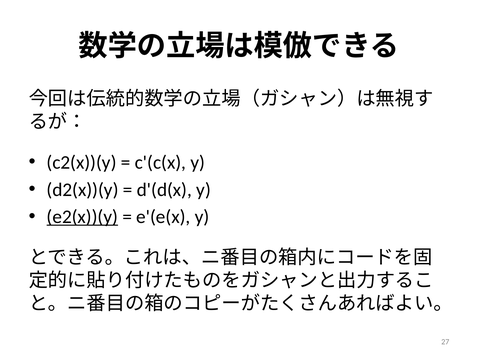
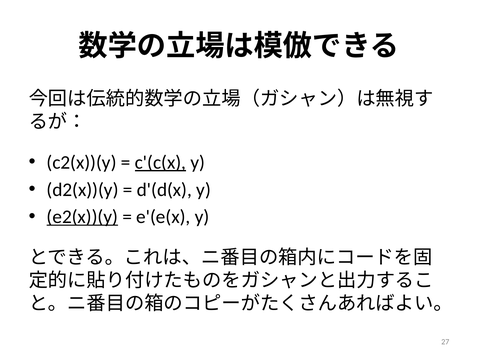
c'(c(x underline: none -> present
